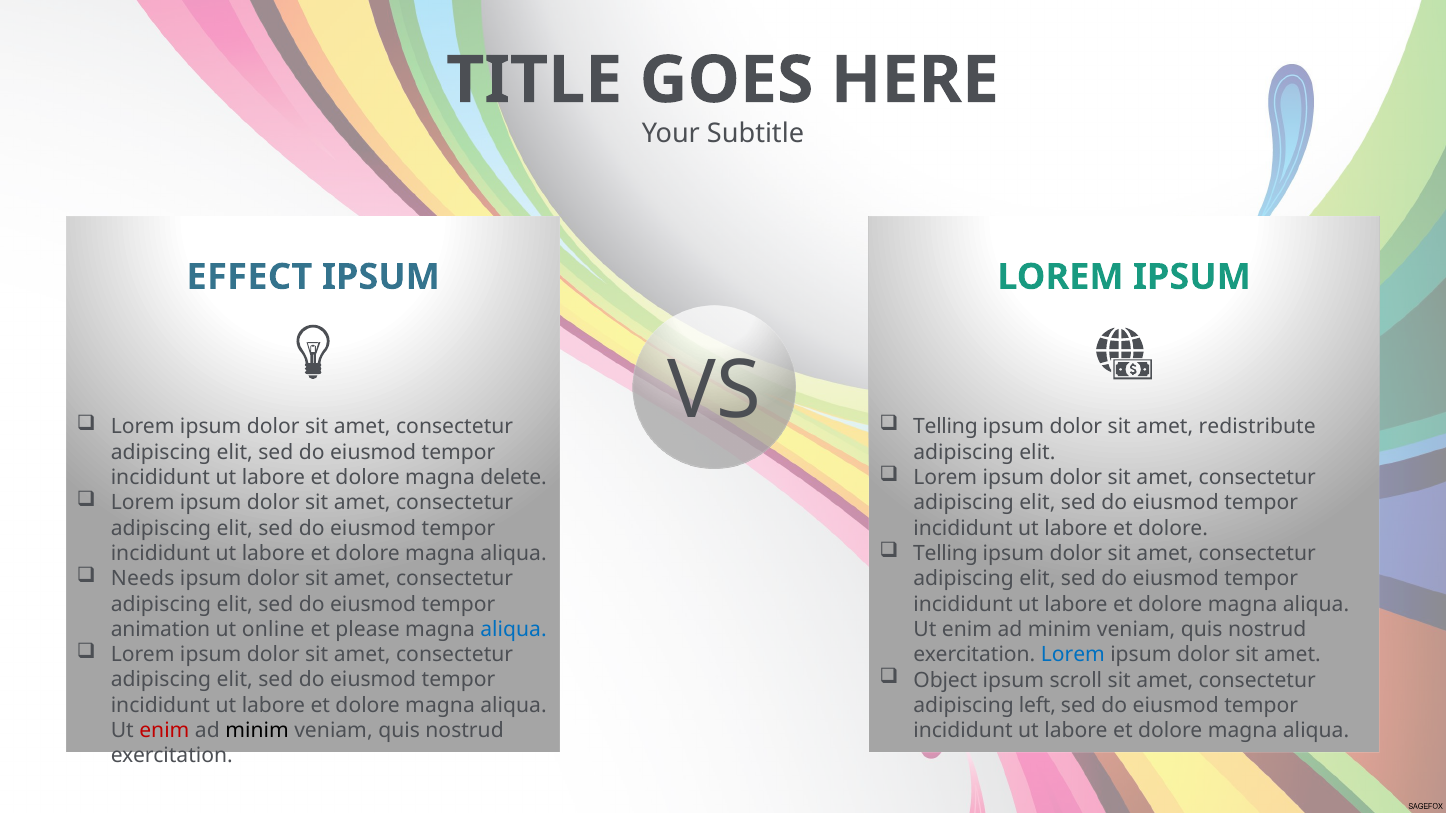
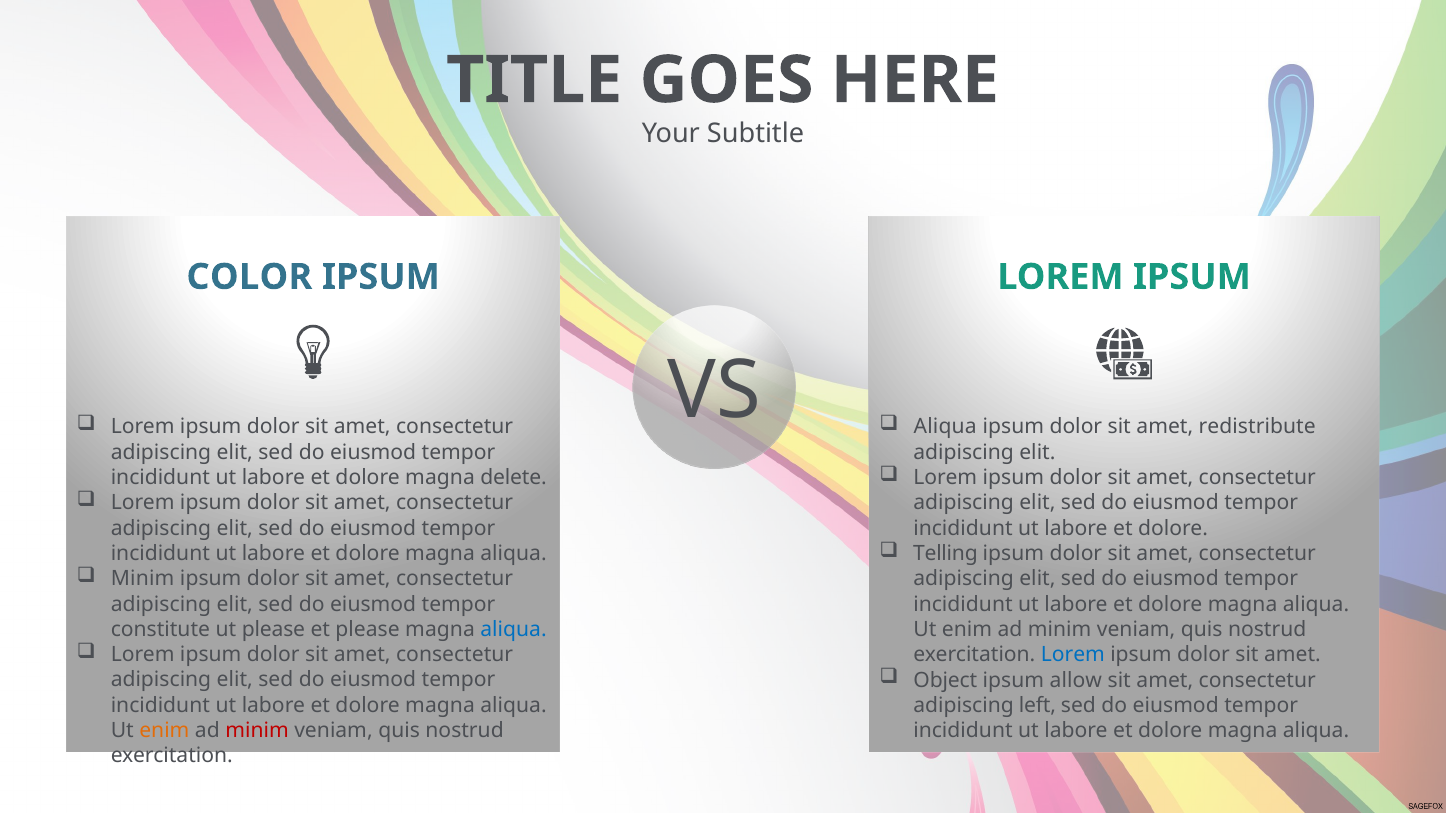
EFFECT: EFFECT -> COLOR
Telling at (945, 427): Telling -> Aliqua
Needs at (143, 579): Needs -> Minim
animation: animation -> constitute
ut online: online -> please
scroll: scroll -> allow
enim at (164, 731) colour: red -> orange
minim at (257, 731) colour: black -> red
